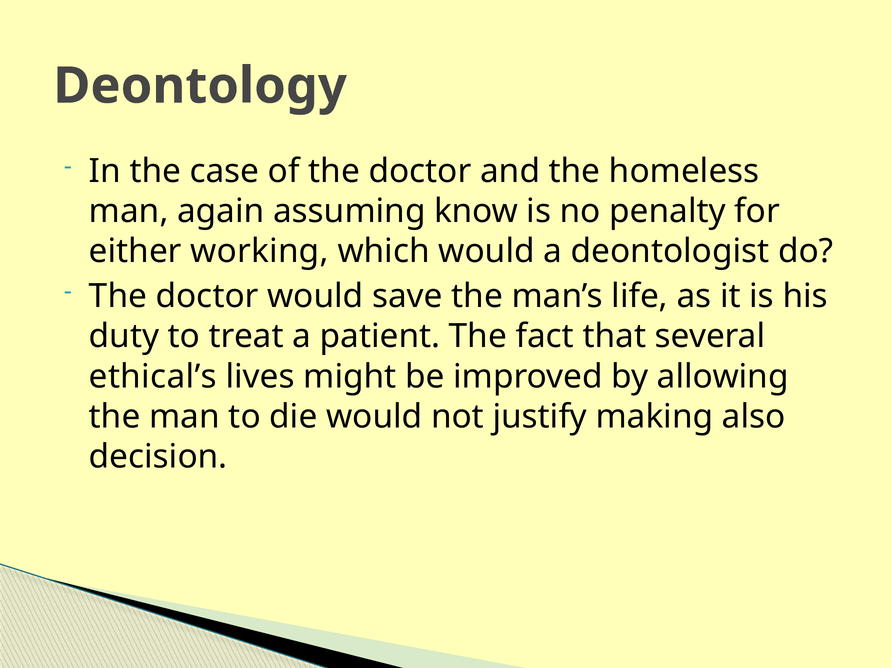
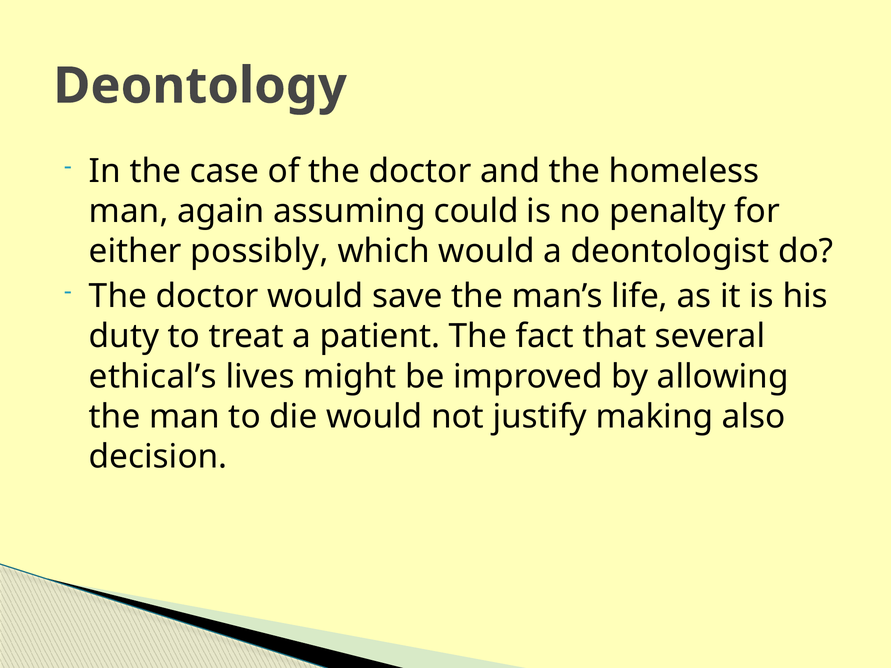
know: know -> could
working: working -> possibly
